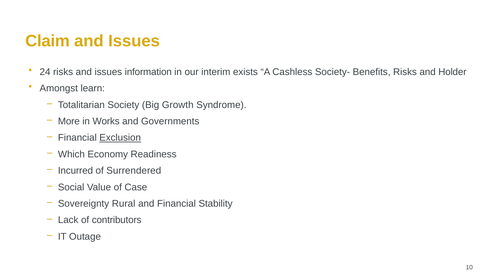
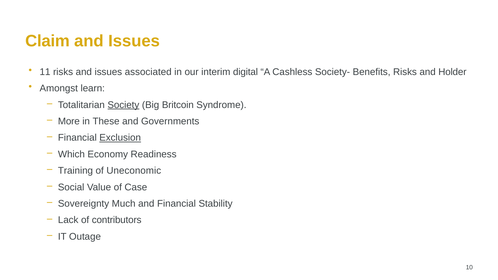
24: 24 -> 11
information: information -> associated
exists: exists -> digital
Society underline: none -> present
Growth: Growth -> Britcoin
Works: Works -> These
Incurred: Incurred -> Training
Surrendered: Surrendered -> Uneconomic
Rural: Rural -> Much
